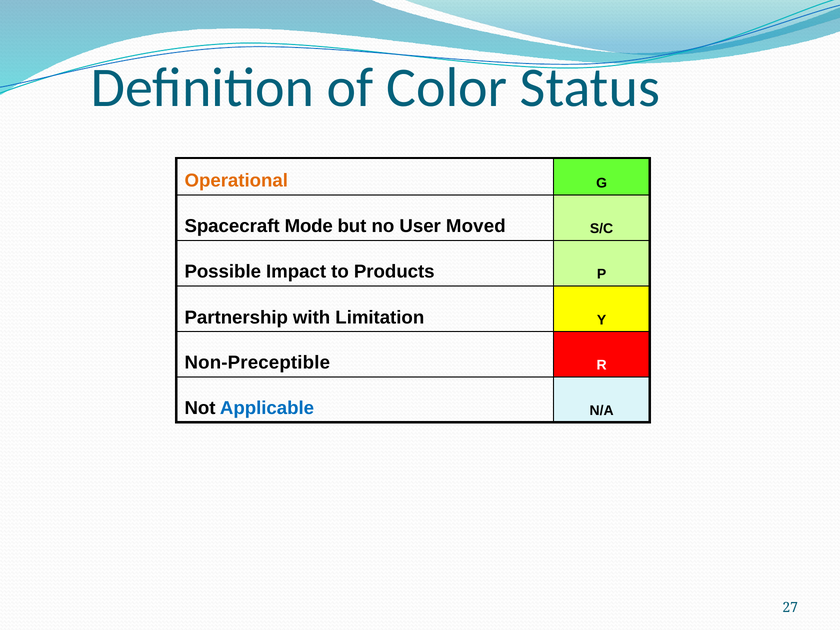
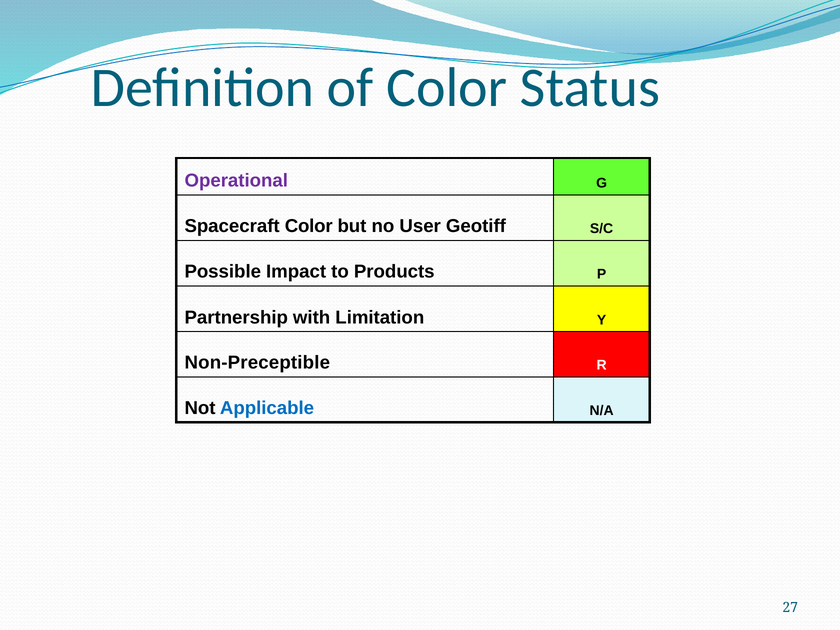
Operational colour: orange -> purple
Spacecraft Mode: Mode -> Color
Moved: Moved -> Geotiff
